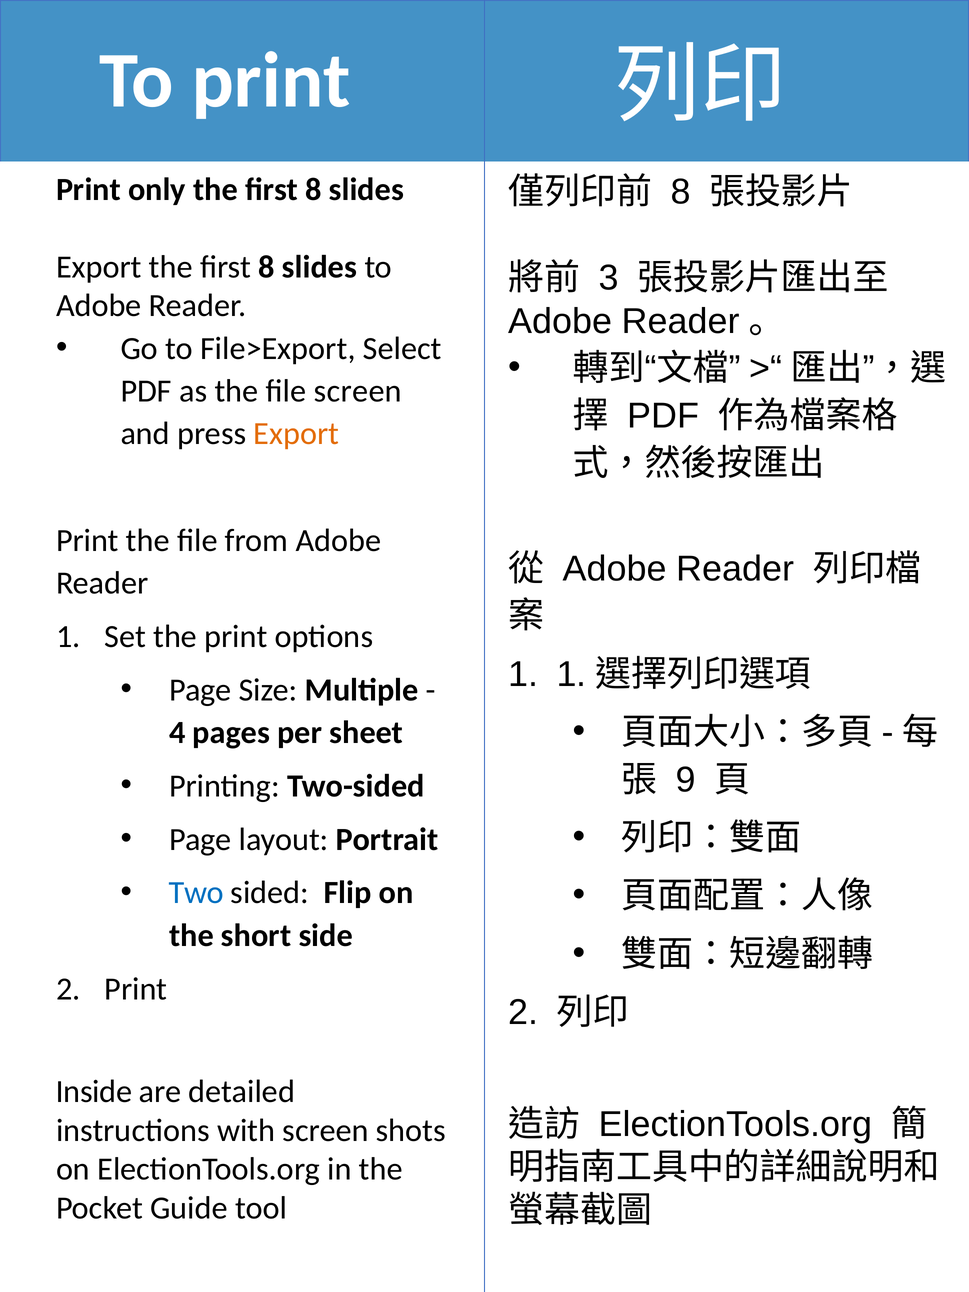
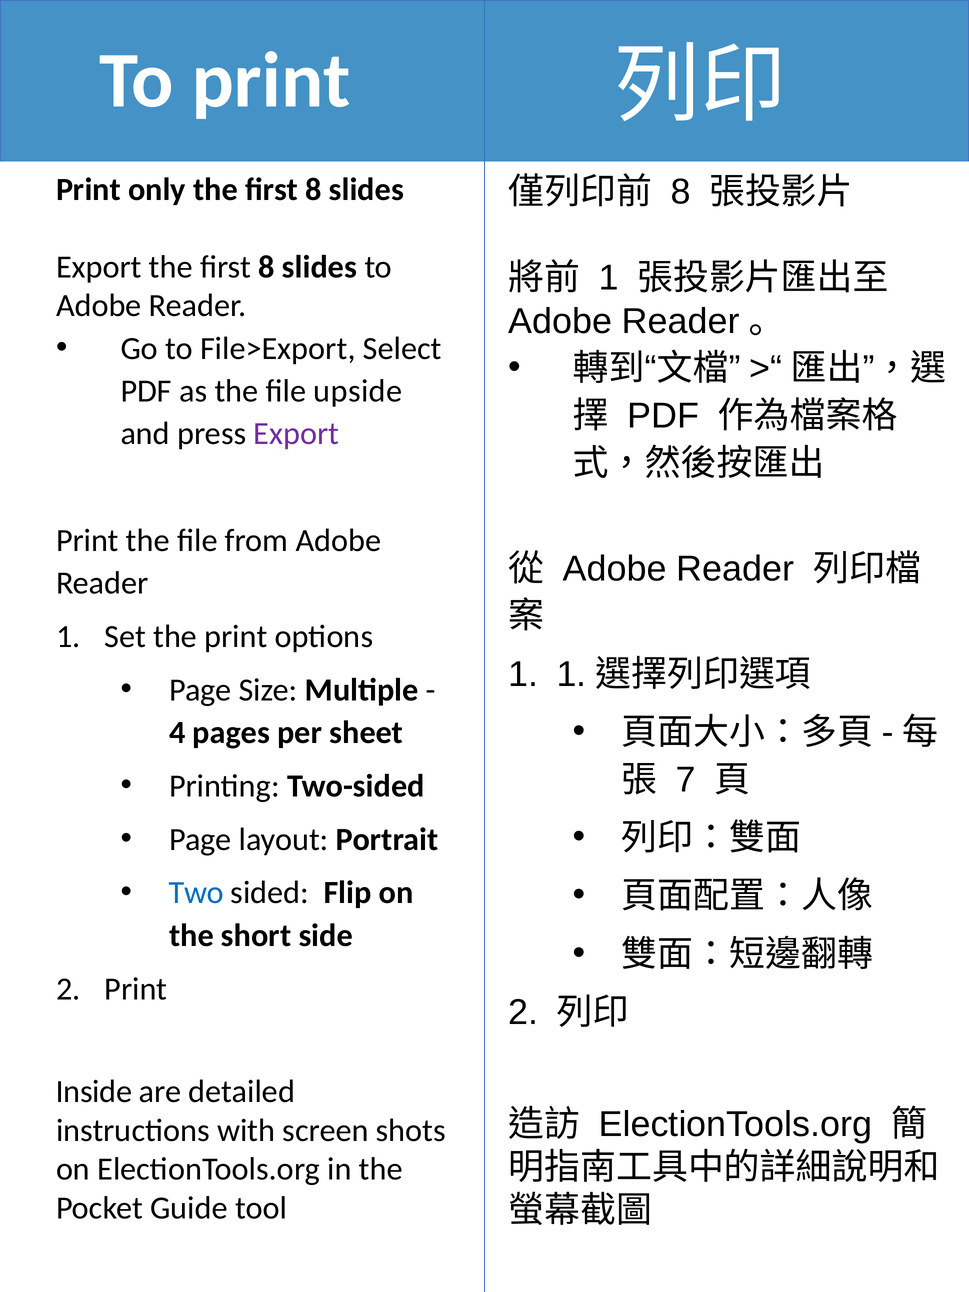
3 at (609, 278): 3 -> 1
file screen: screen -> upside
Export at (296, 434) colour: orange -> purple
9: 9 -> 7
